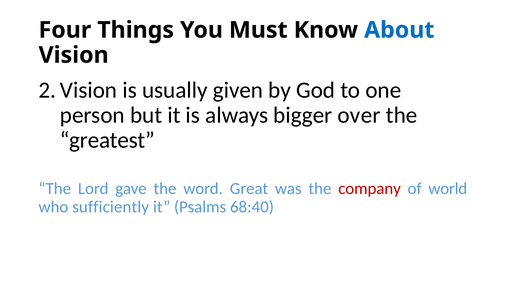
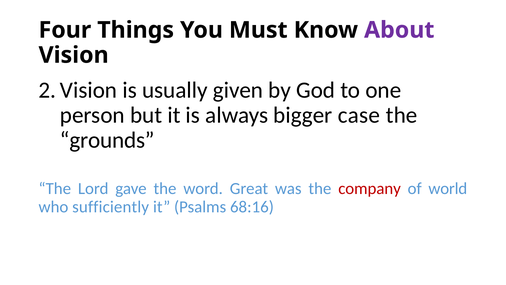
About colour: blue -> purple
over: over -> case
greatest: greatest -> grounds
68:40: 68:40 -> 68:16
